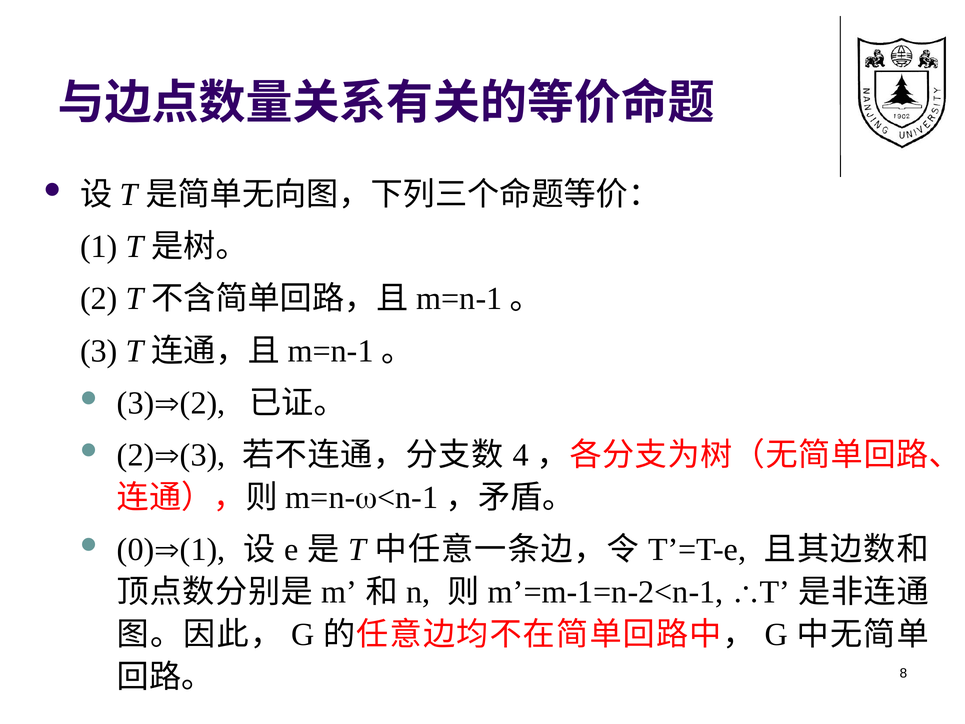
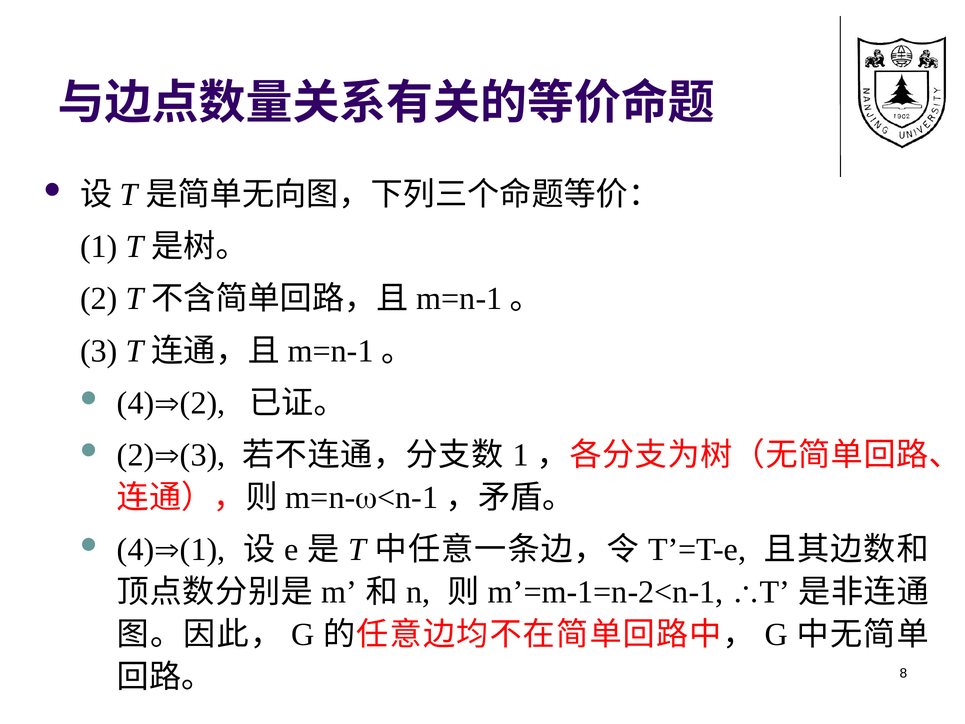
3 at (136, 403): 3 -> 4
4 at (521, 455): 4 -> 1
0 at (136, 550): 0 -> 4
